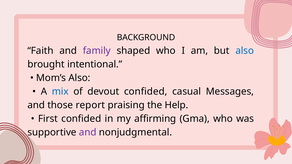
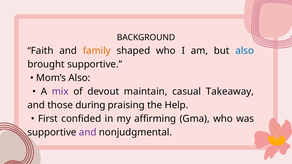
family colour: purple -> orange
brought intentional: intentional -> supportive
mix colour: blue -> purple
devout confided: confided -> maintain
Messages: Messages -> Takeaway
report: report -> during
